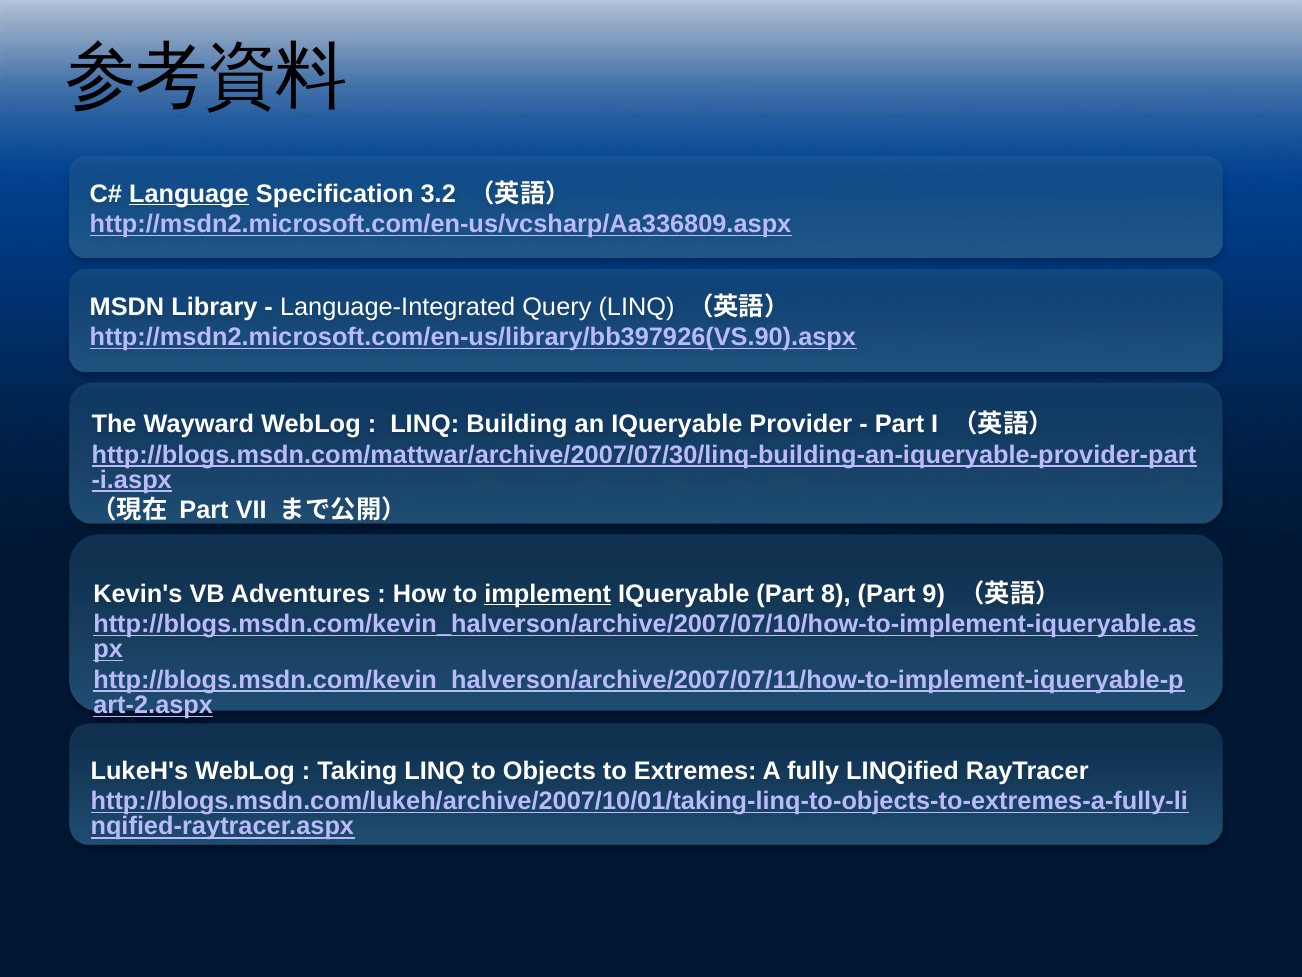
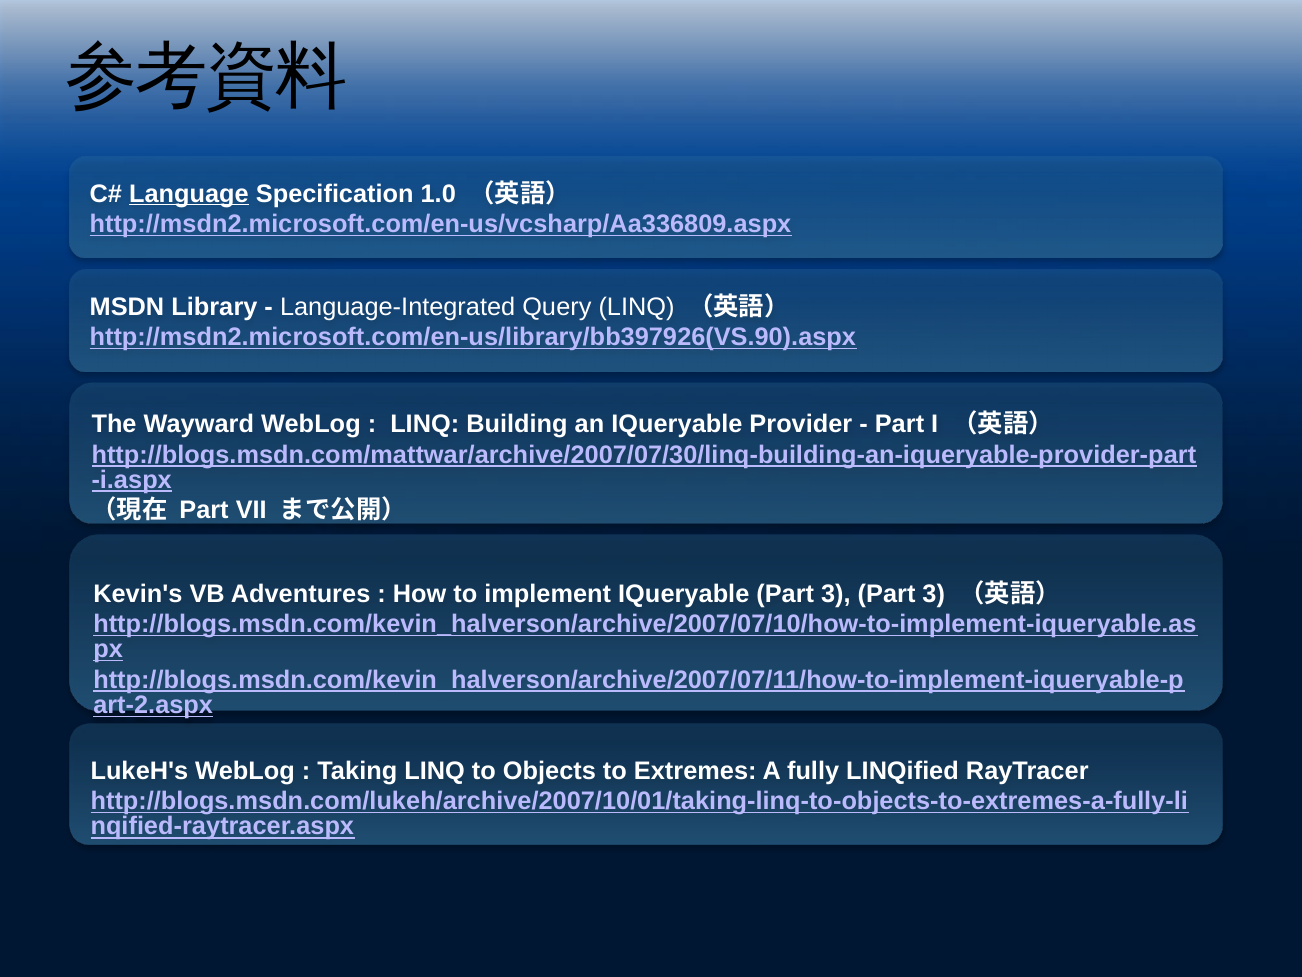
3.2: 3.2 -> 1.0
implement underline: present -> none
IQueryable Part 8: 8 -> 3
9 at (934, 593): 9 -> 3
